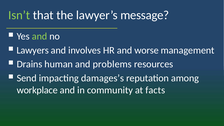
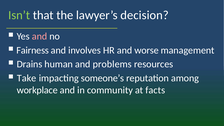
message: message -> decision
and at (40, 36) colour: light green -> pink
Lawyers: Lawyers -> Fairness
Send: Send -> Take
damages’s: damages’s -> someone’s
